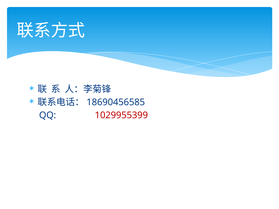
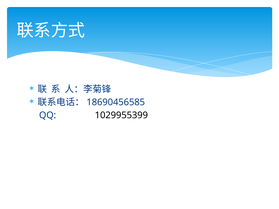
1029955399 colour: red -> black
